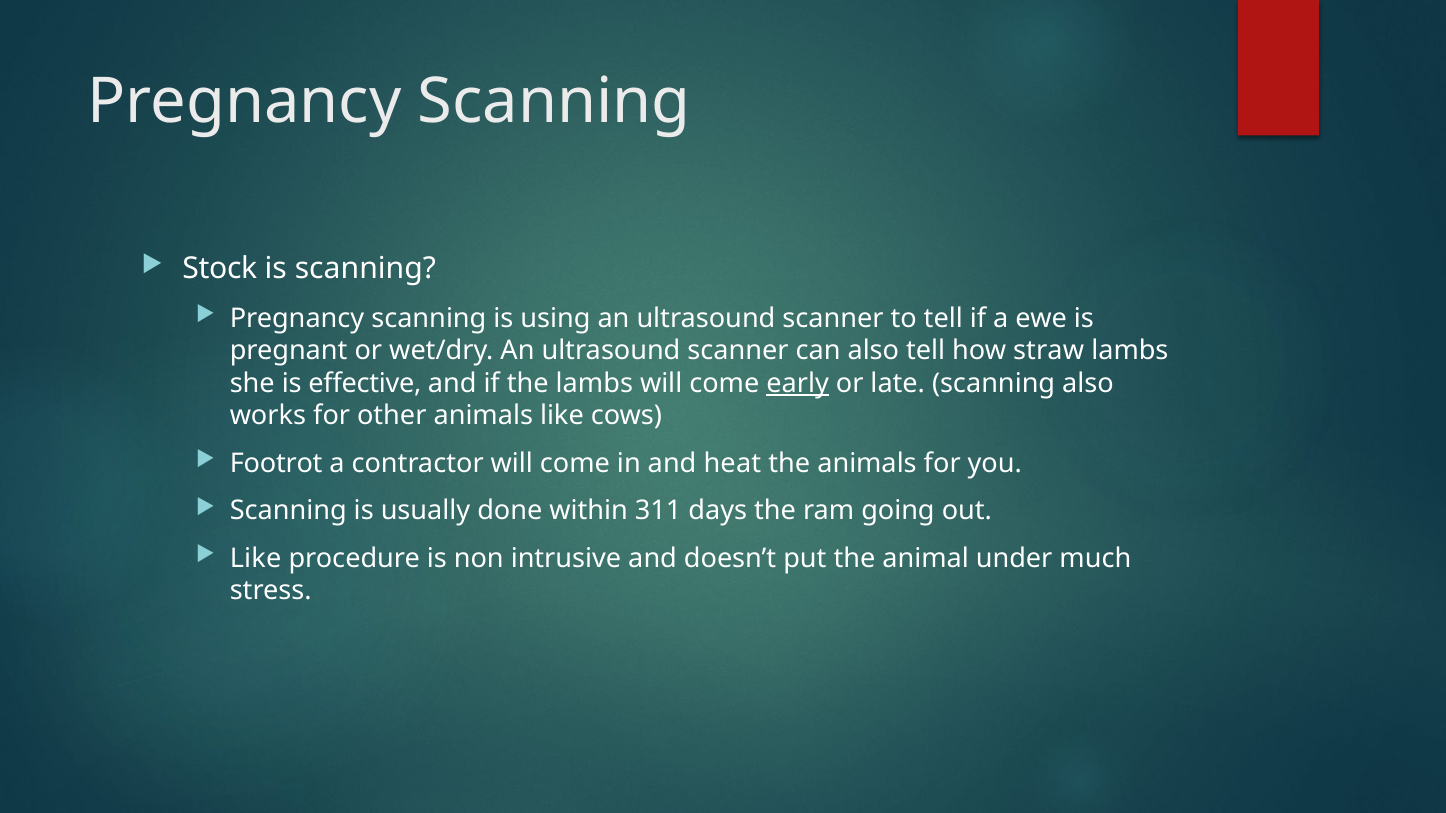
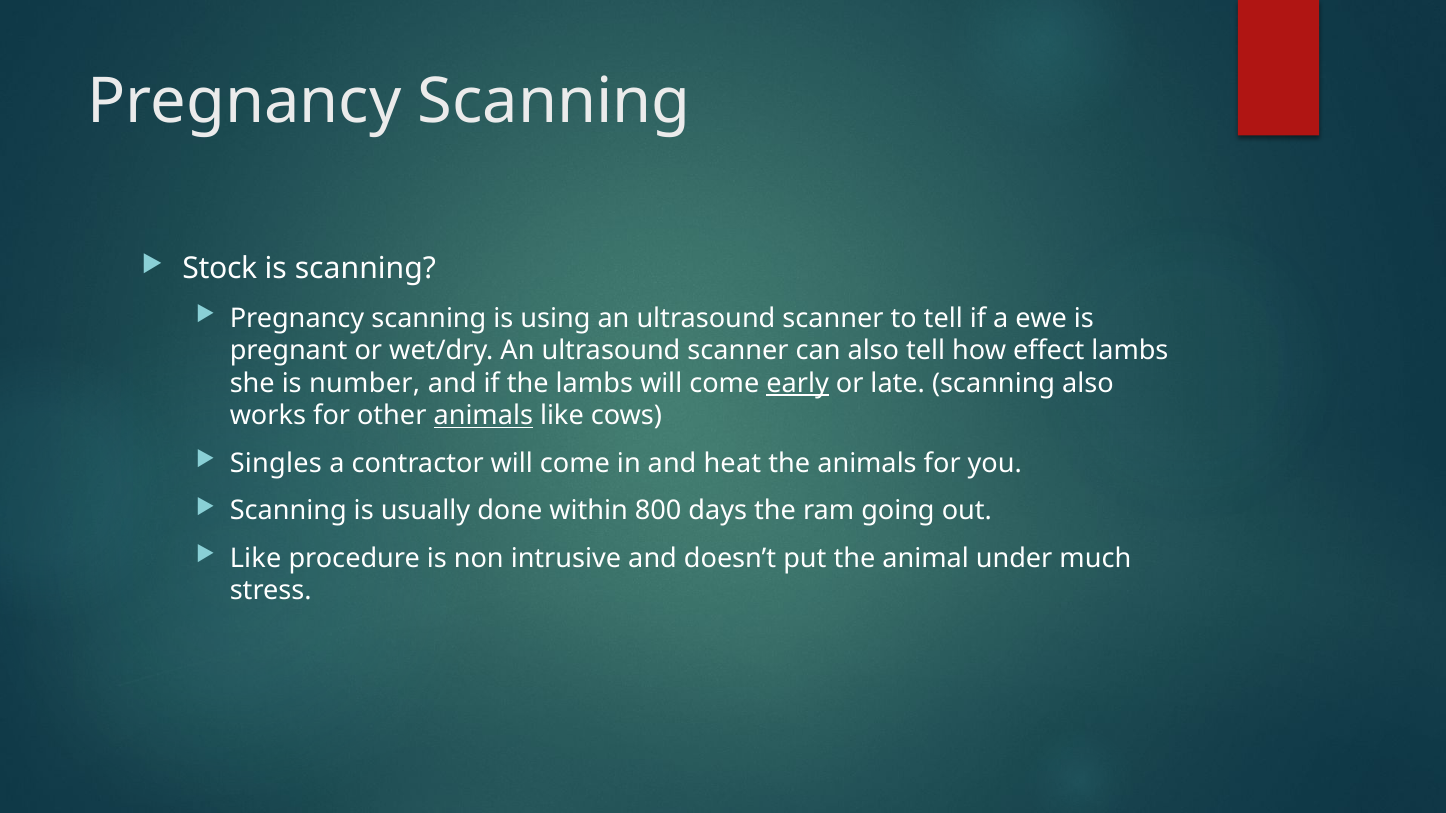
straw: straw -> effect
effective: effective -> number
animals at (483, 416) underline: none -> present
Footrot: Footrot -> Singles
311: 311 -> 800
